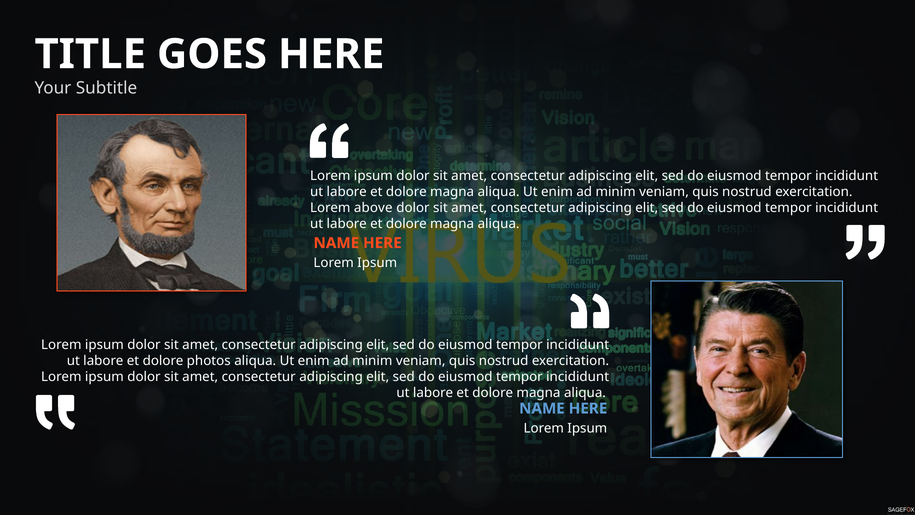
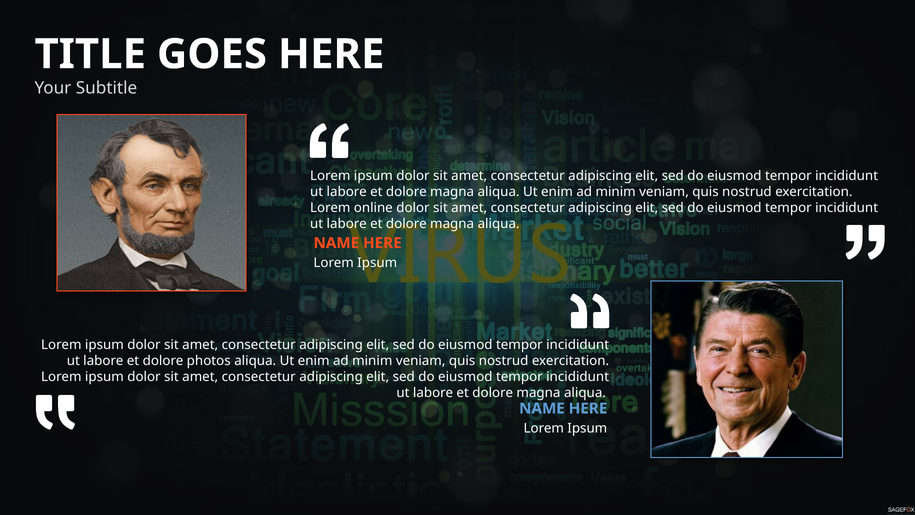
above: above -> online
